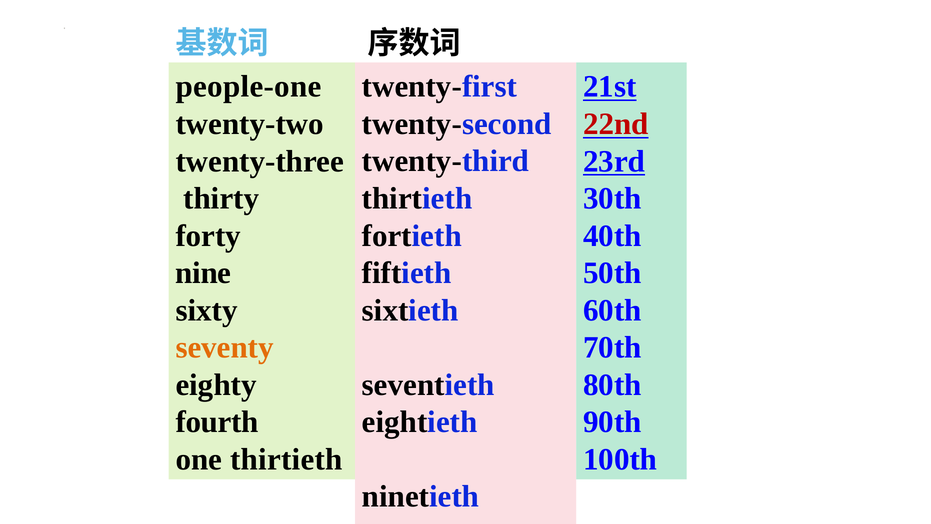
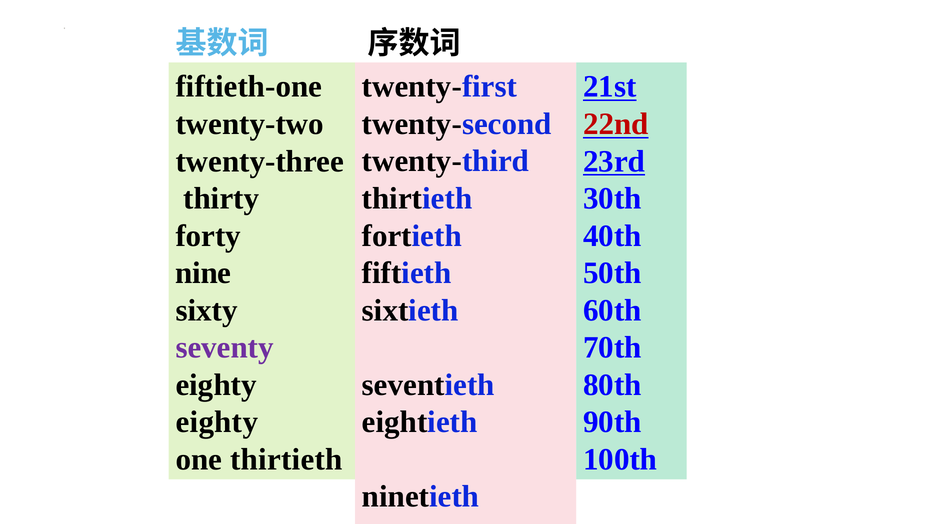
people-one: people-one -> fiftieth-one
seventy colour: orange -> purple
fourth at (217, 422): fourth -> eighty
